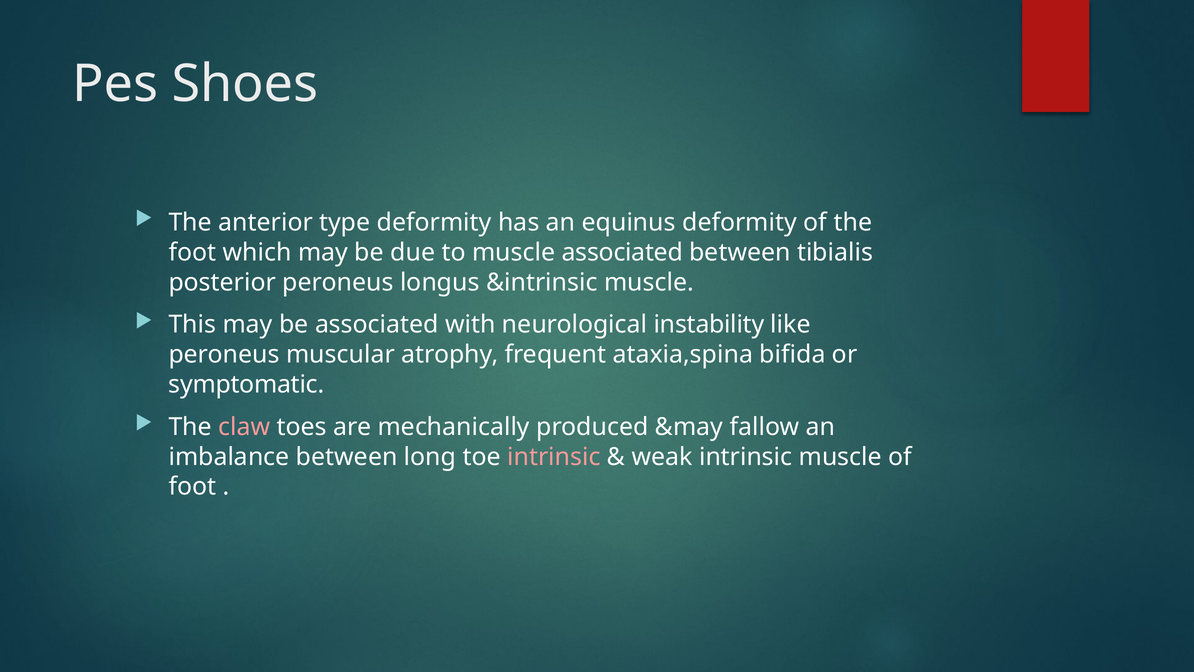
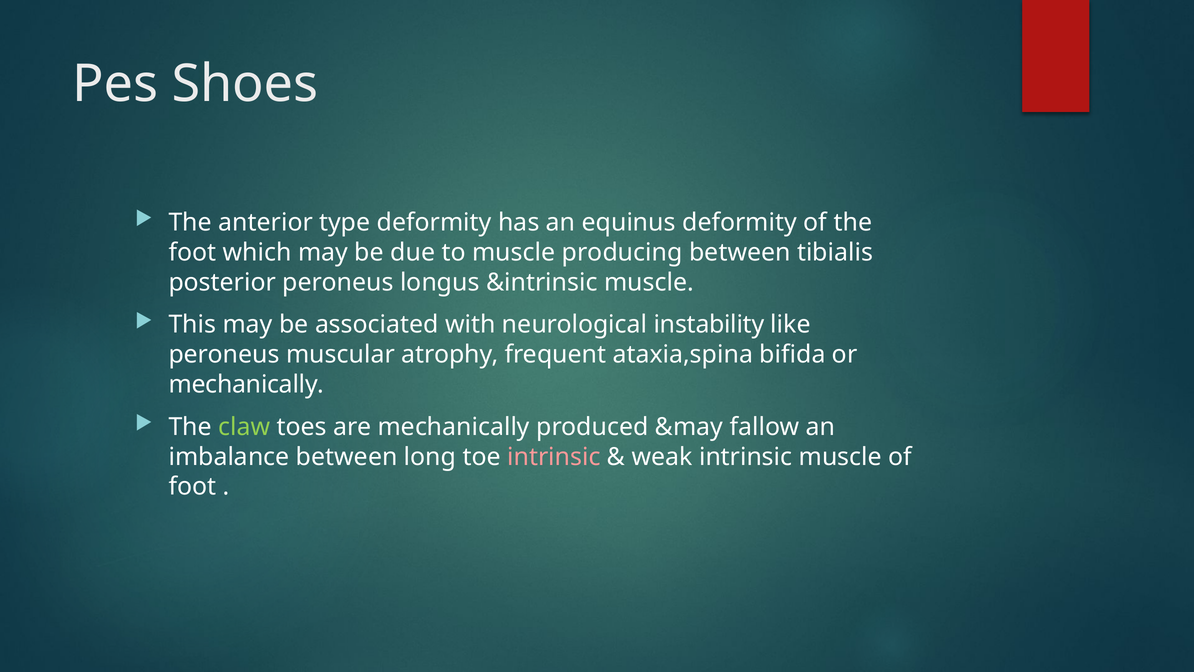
muscle associated: associated -> producing
symptomatic at (246, 384): symptomatic -> mechanically
claw colour: pink -> light green
